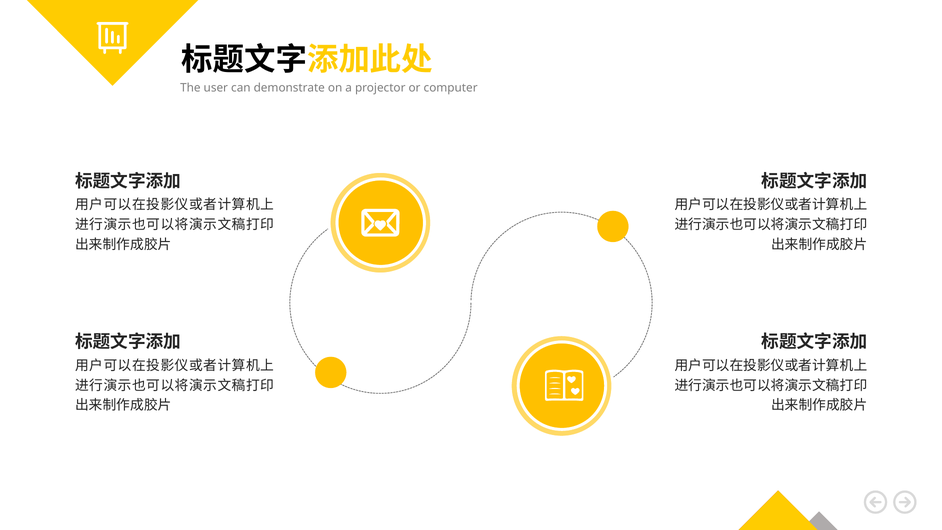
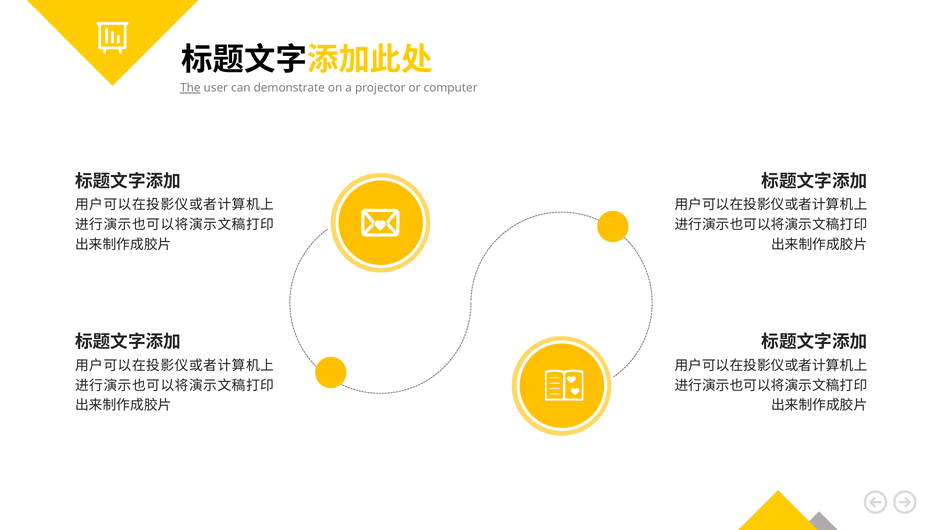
The underline: none -> present
